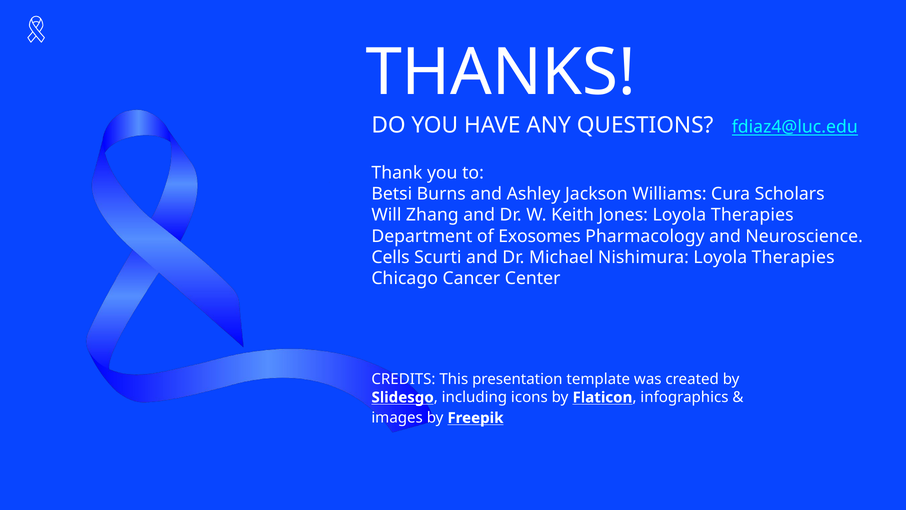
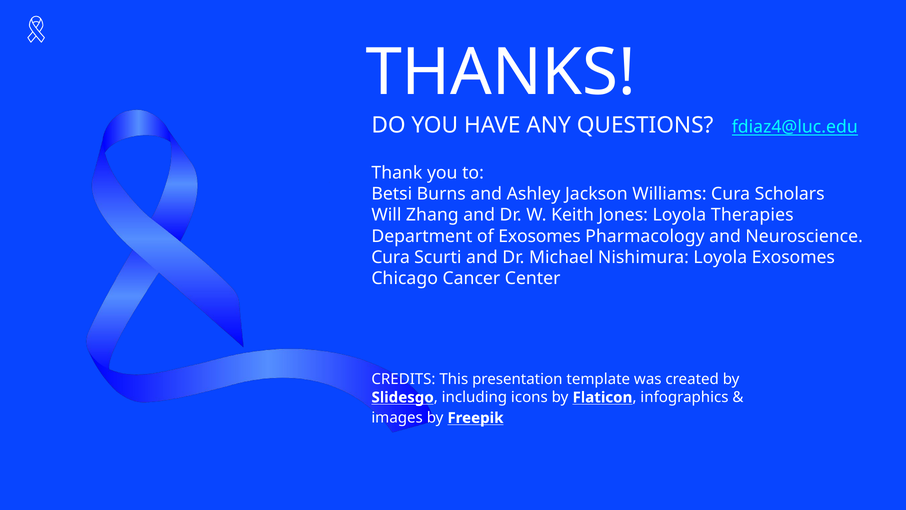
Cells at (391, 257): Cells -> Cura
Nishimura Loyola Therapies: Therapies -> Exosomes
